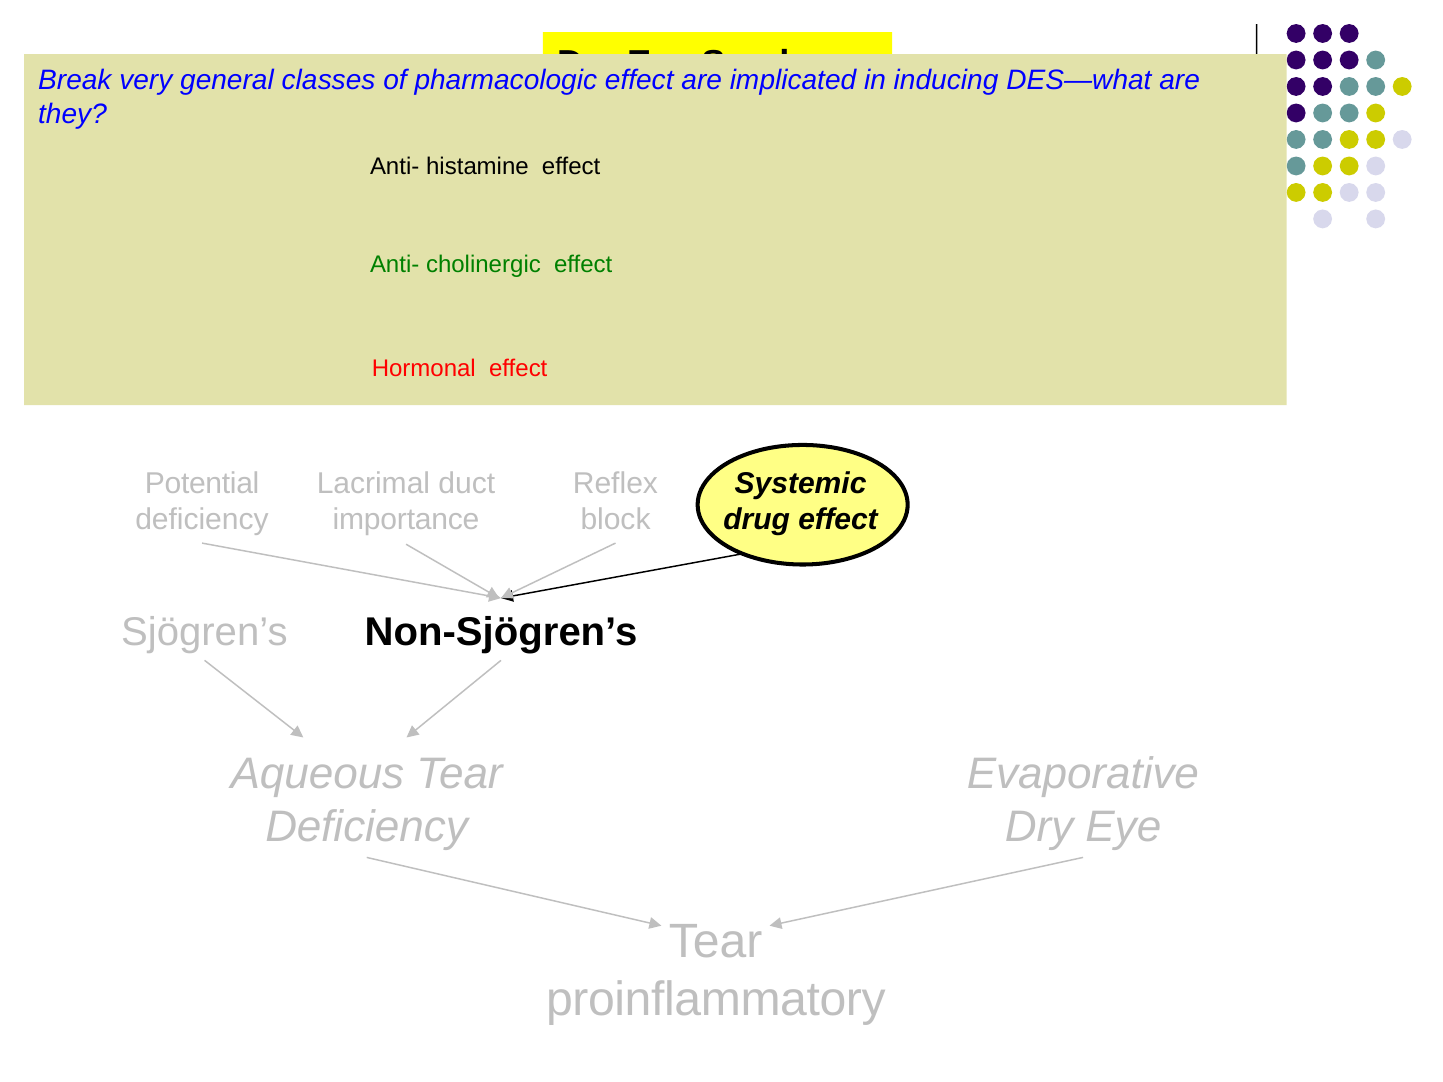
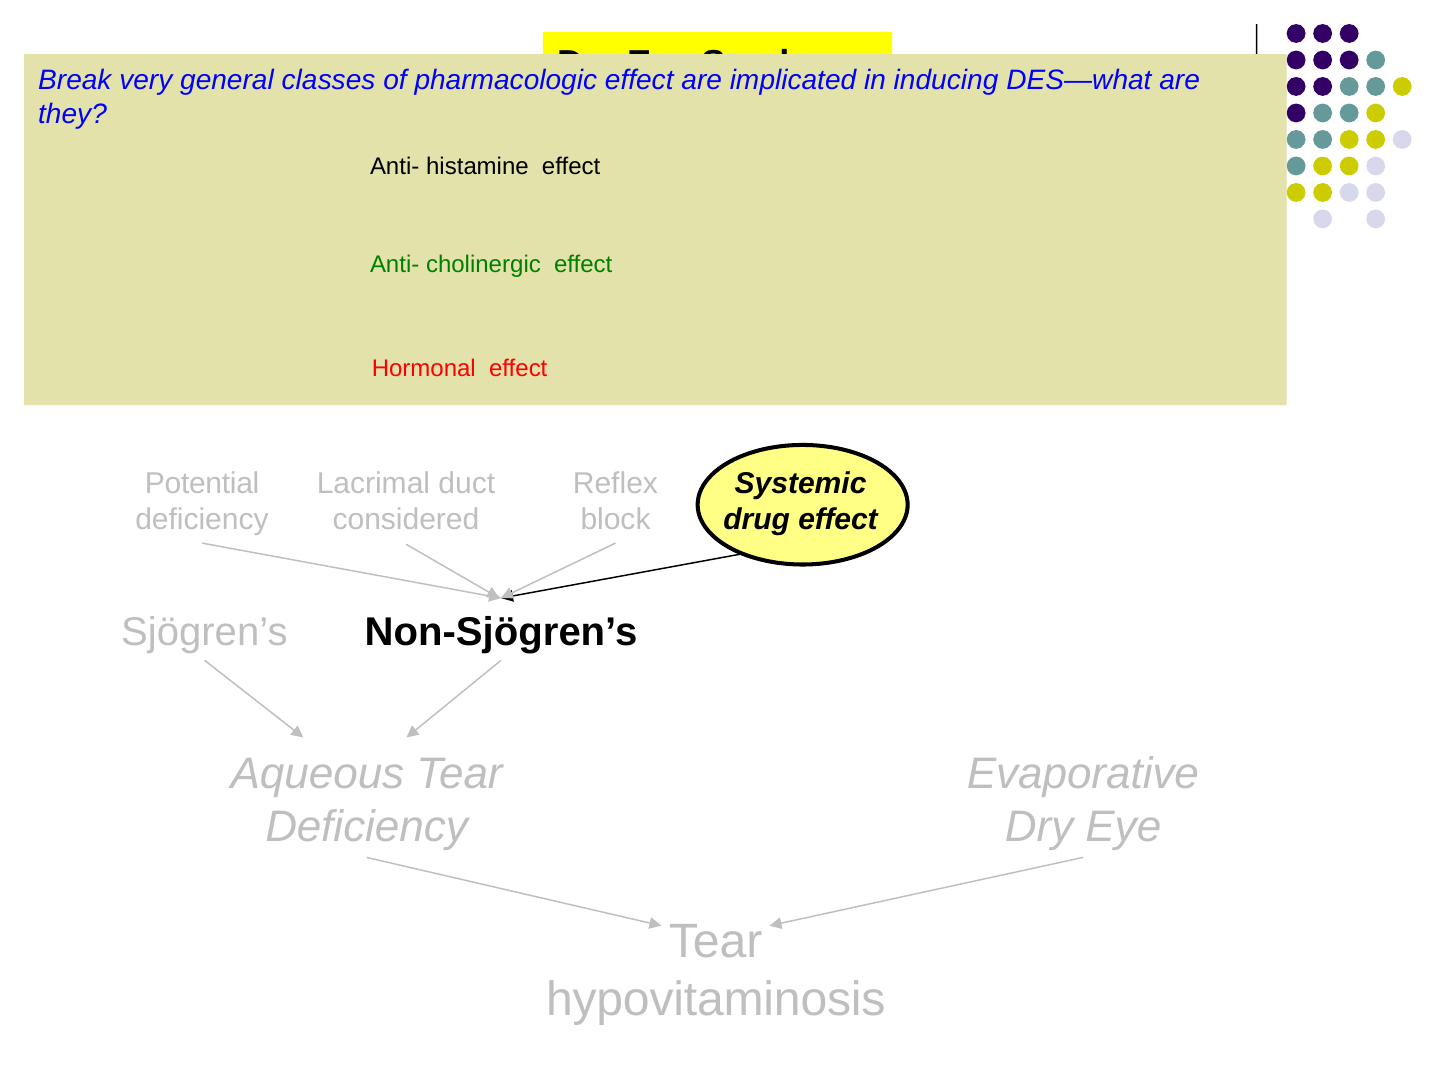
importance: importance -> considered
proinflammatory: proinflammatory -> hypovitaminosis
